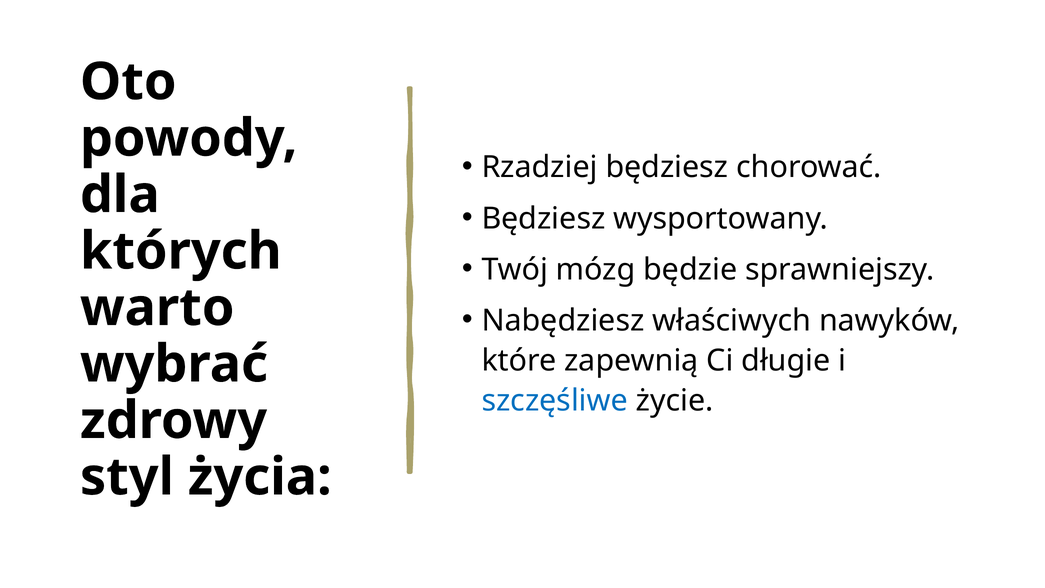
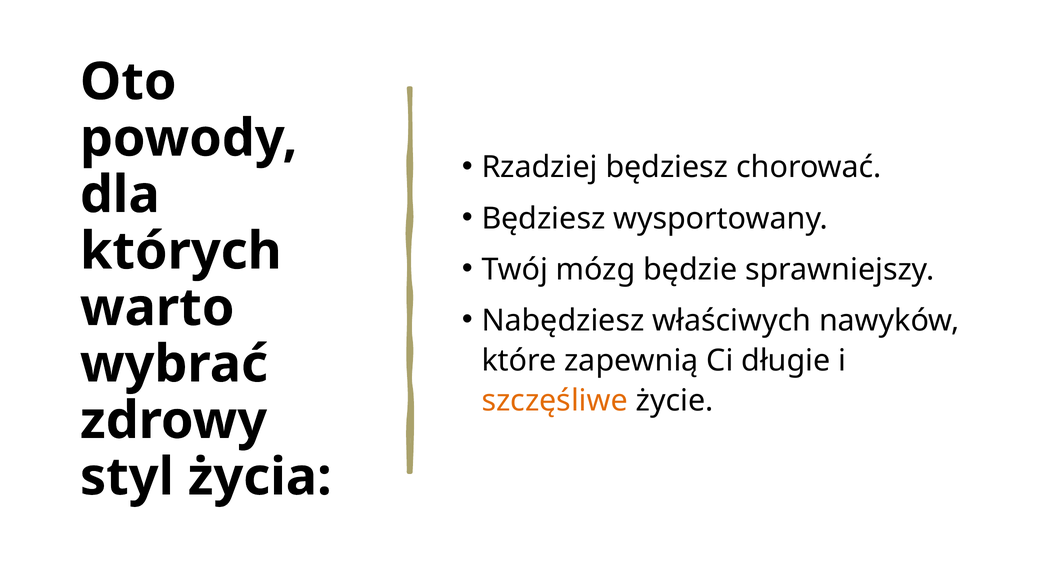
szczęśliwe colour: blue -> orange
